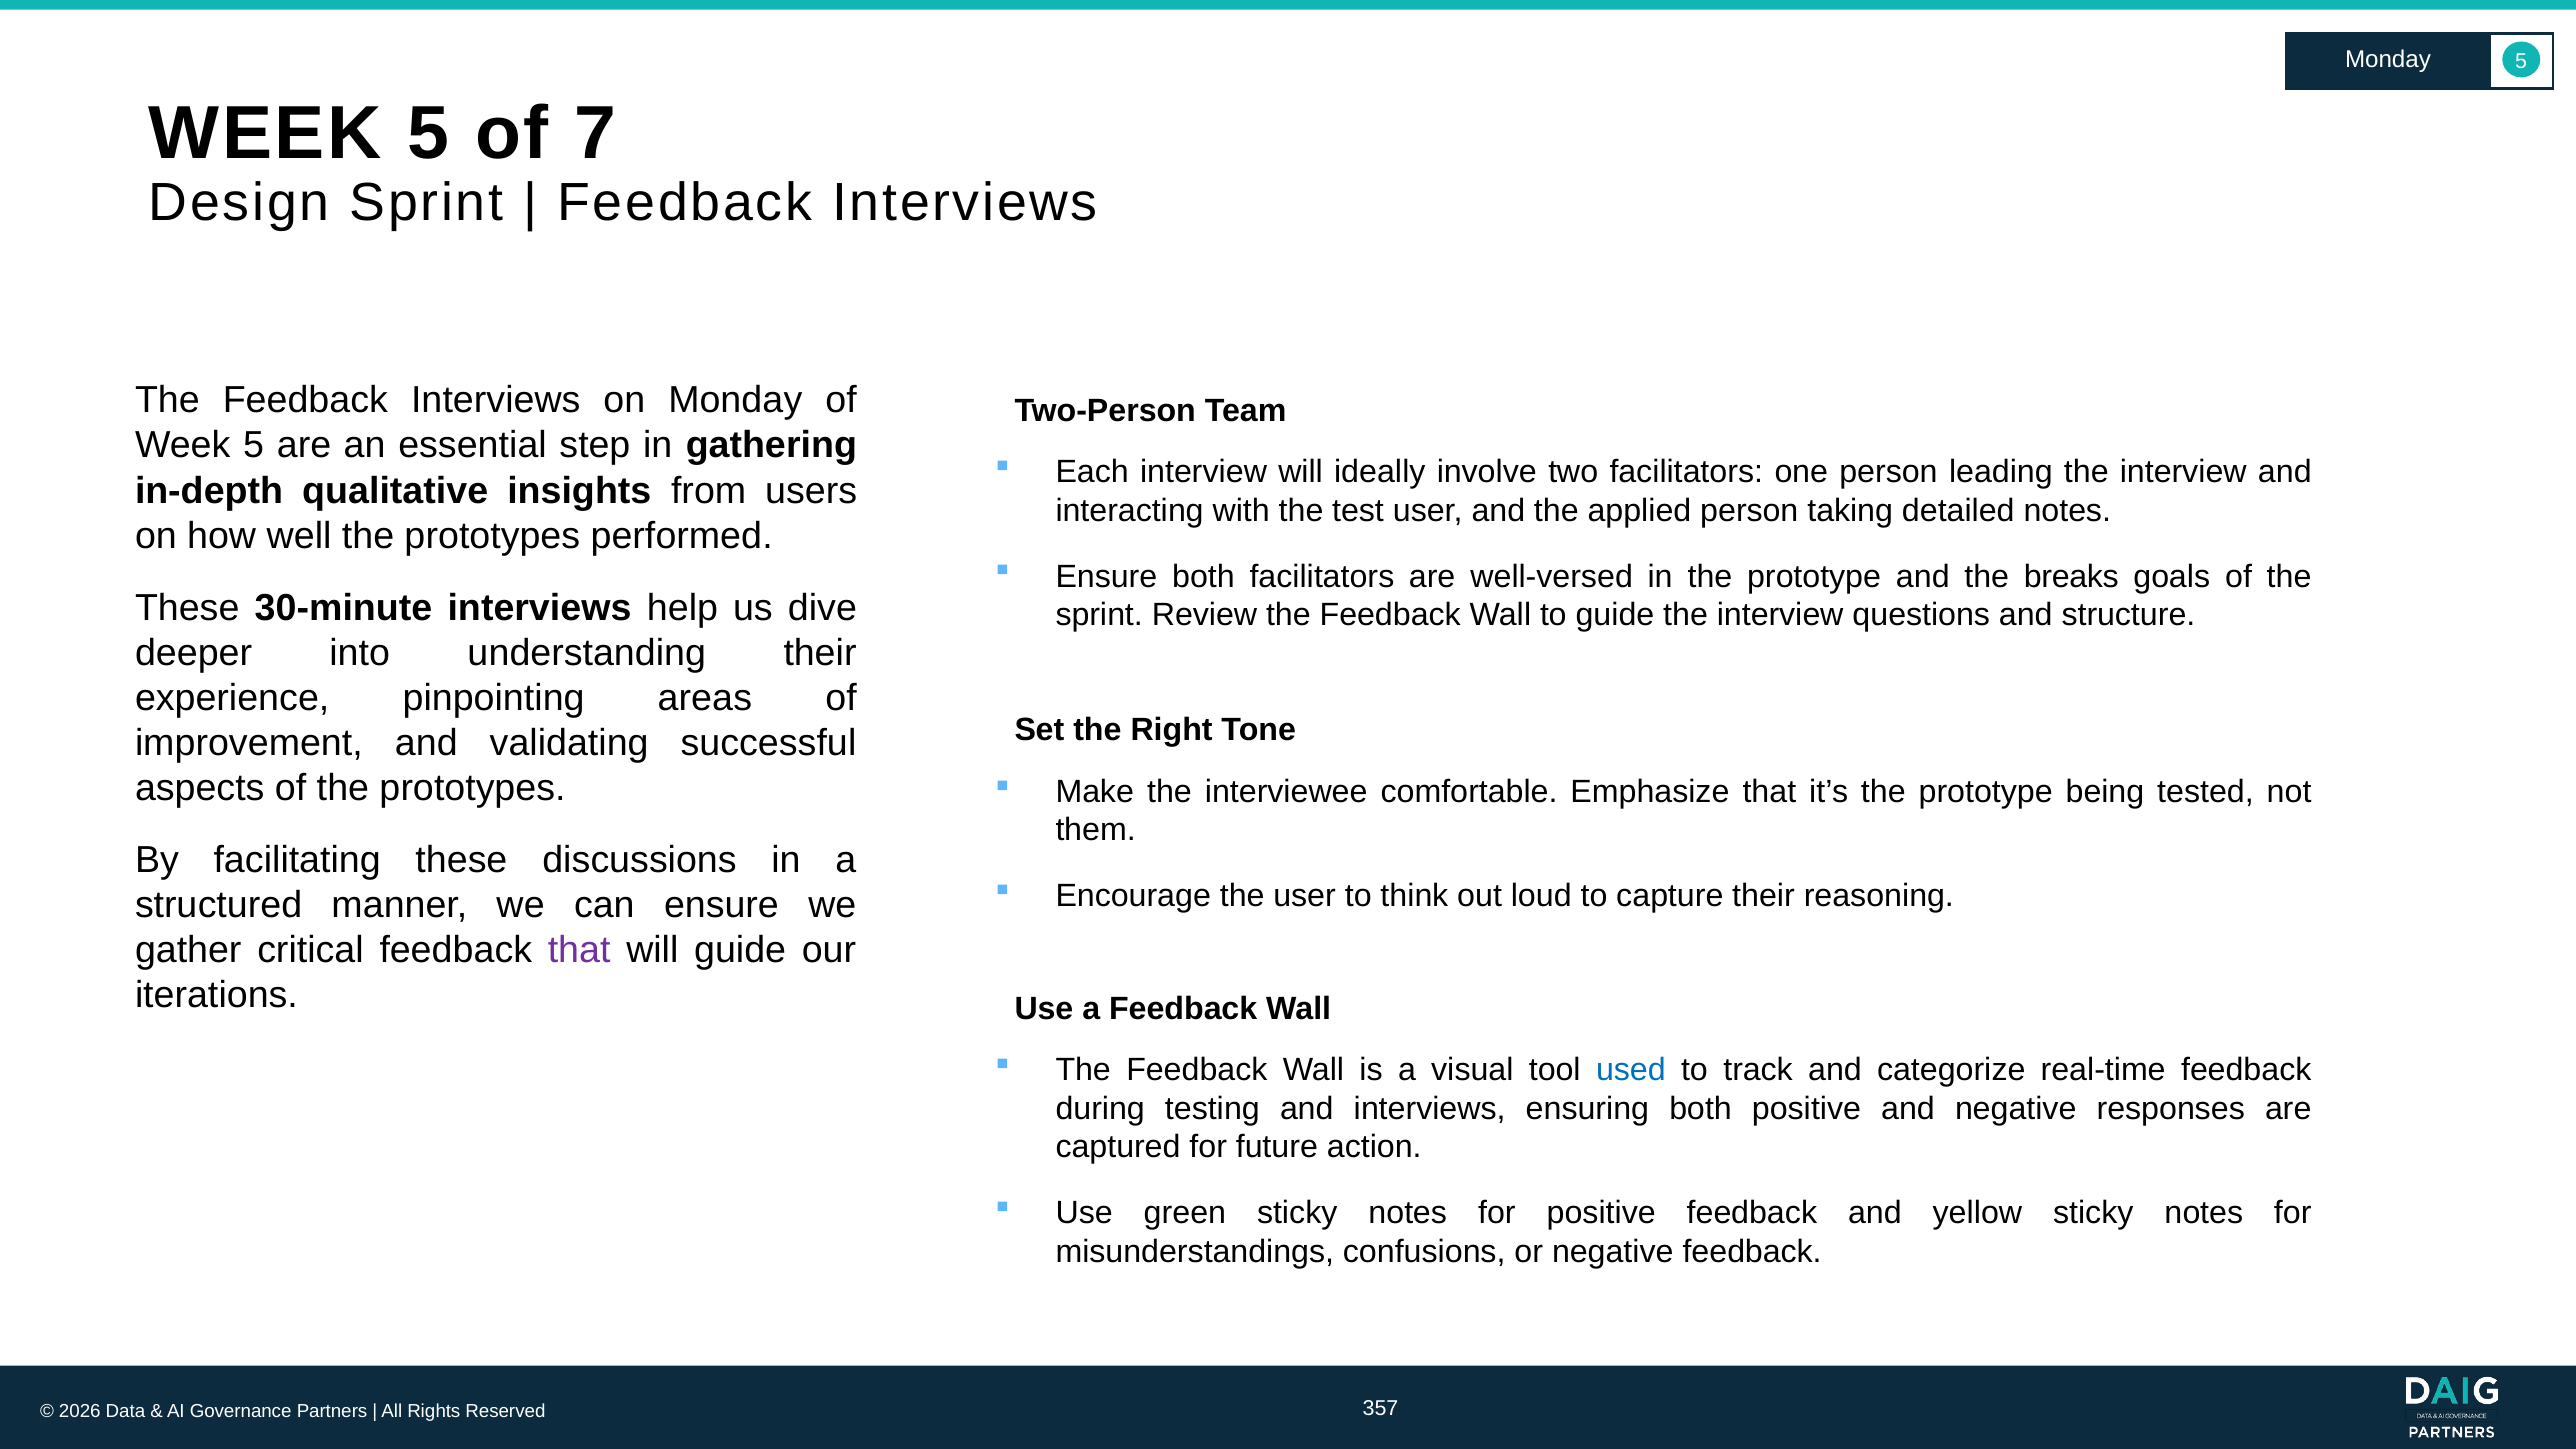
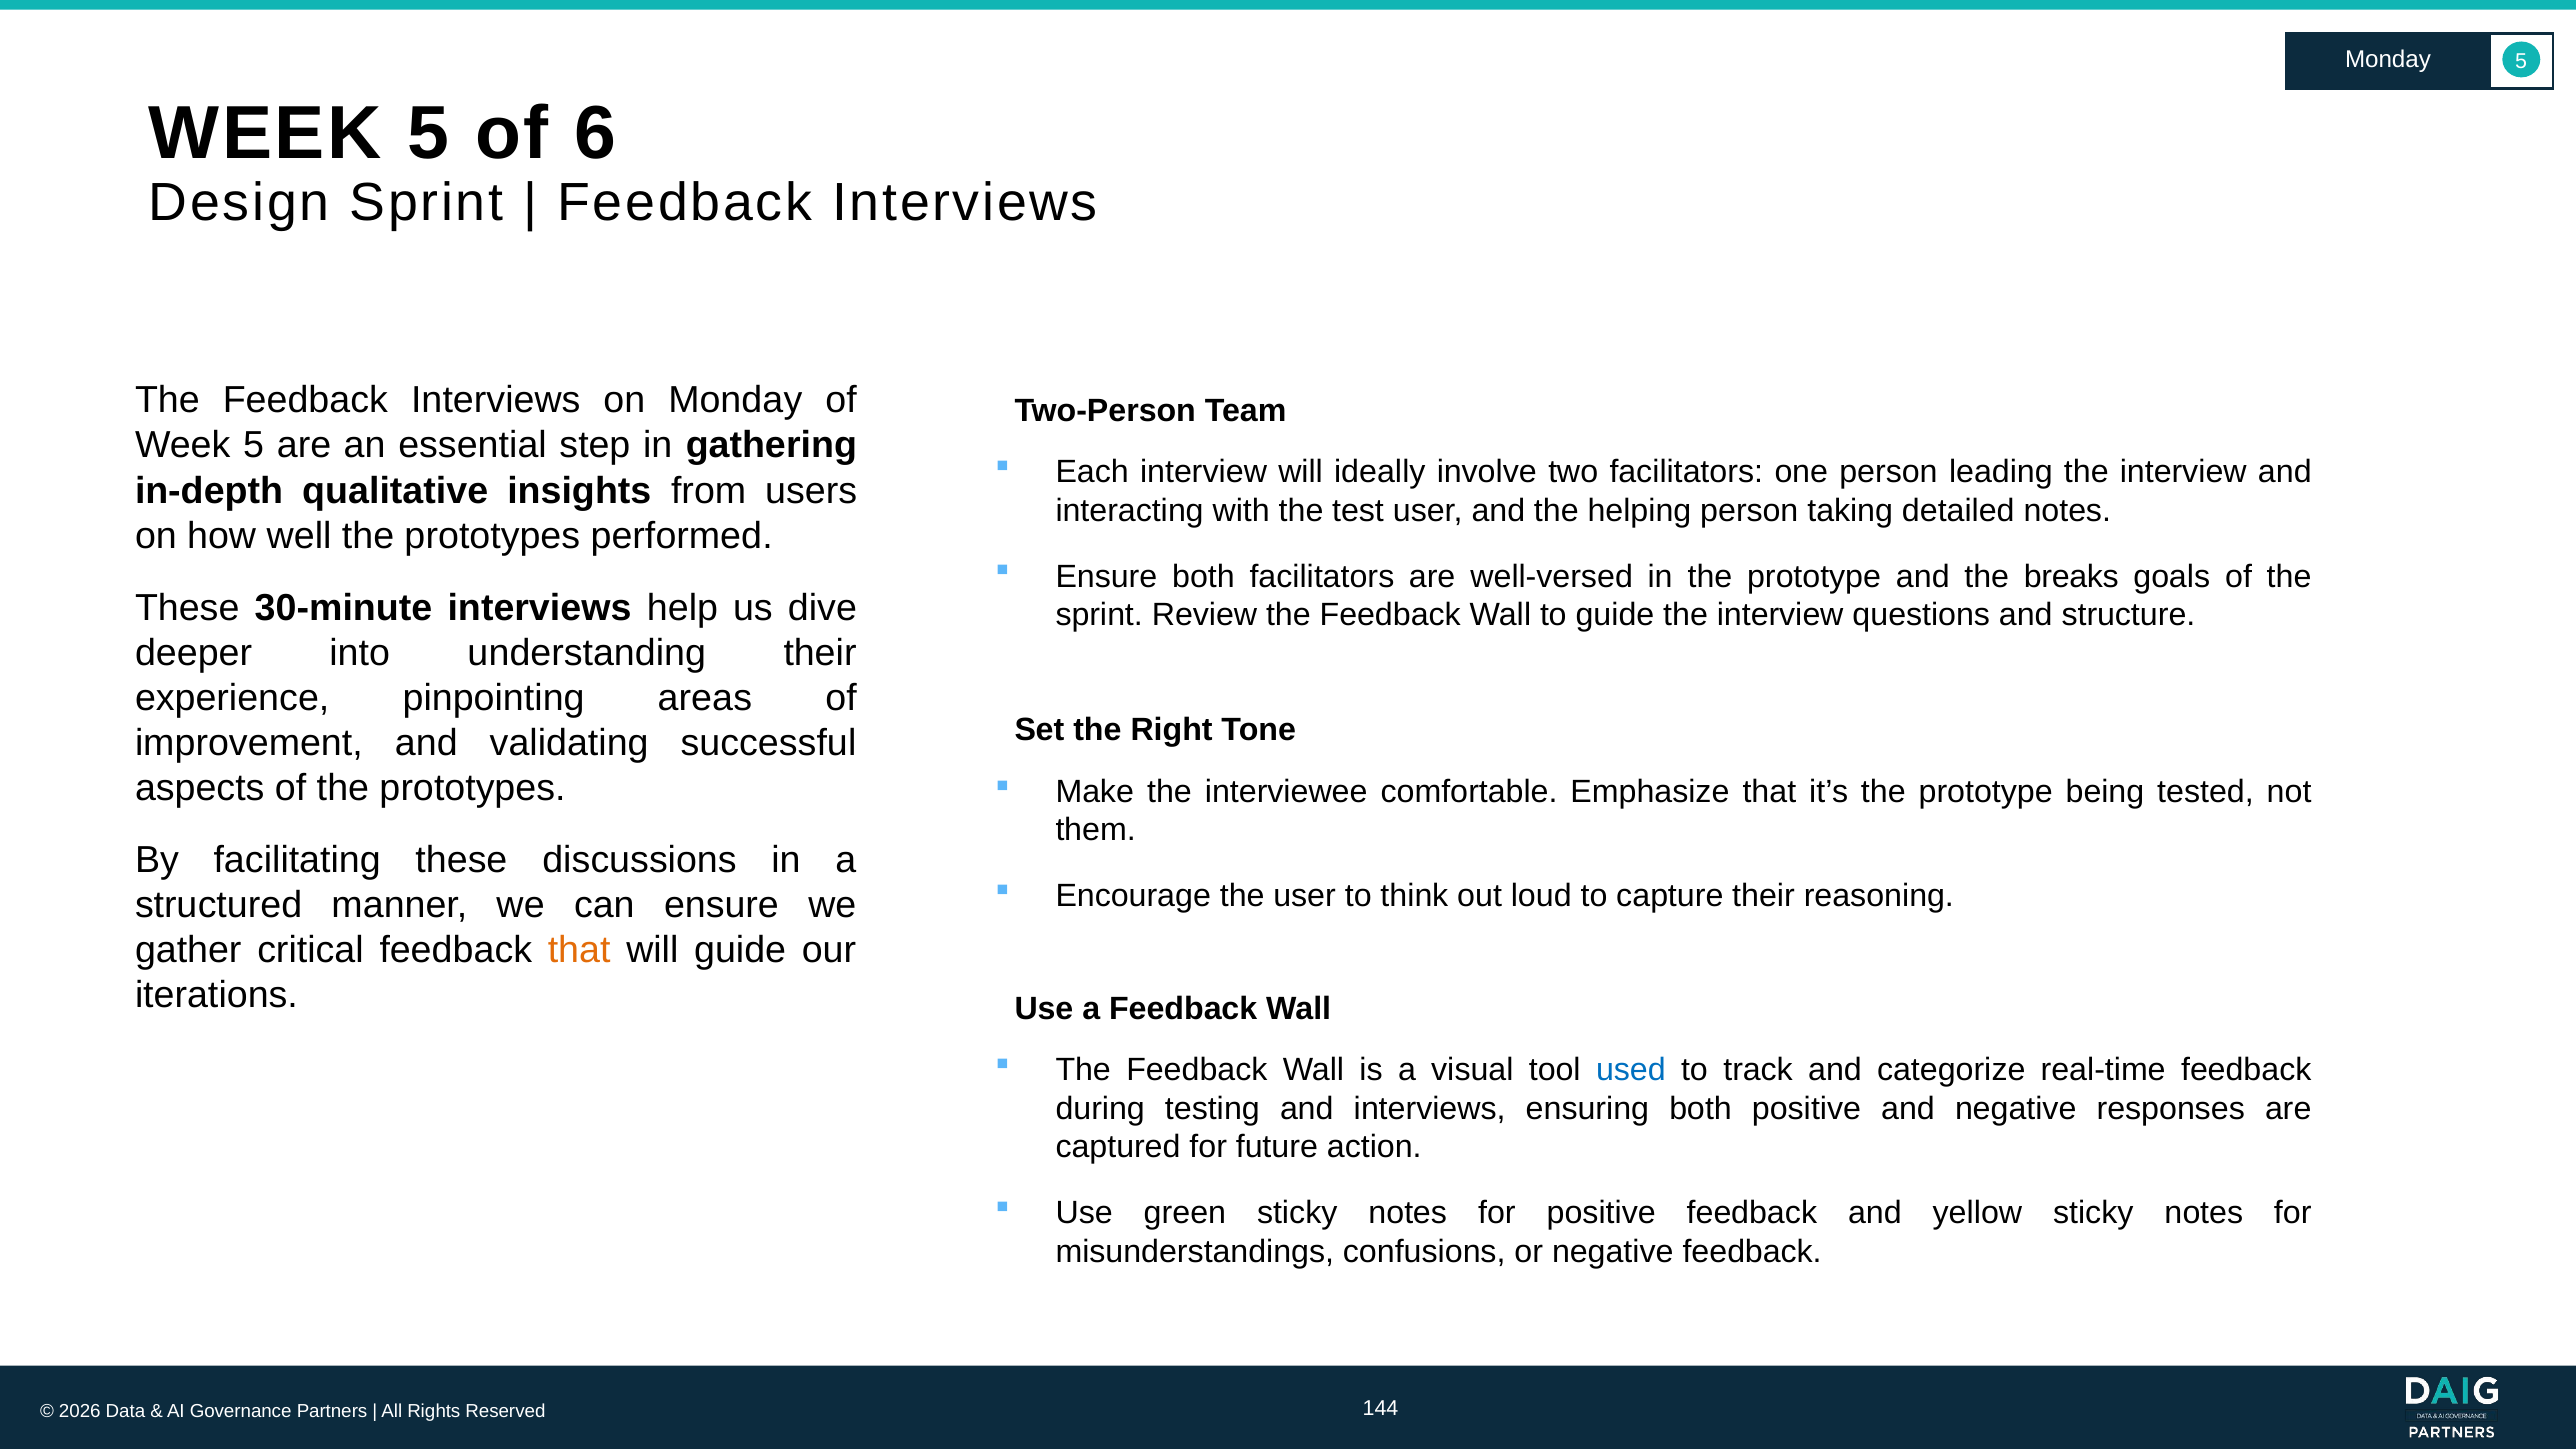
7: 7 -> 6
applied: applied -> helping
that at (579, 950) colour: purple -> orange
357: 357 -> 144
